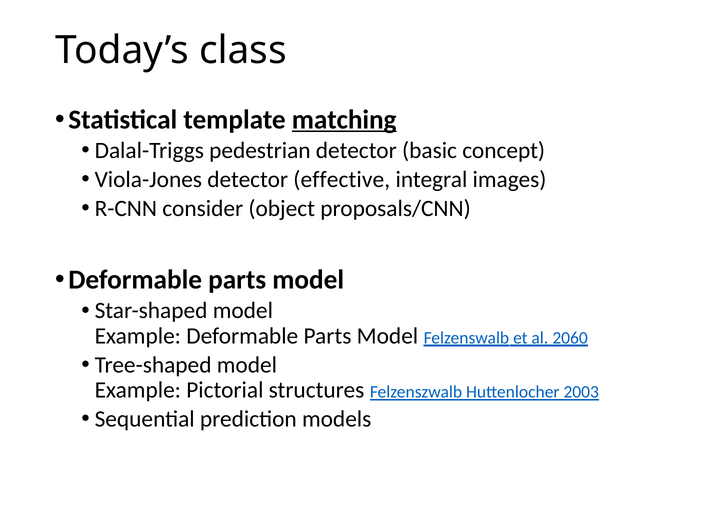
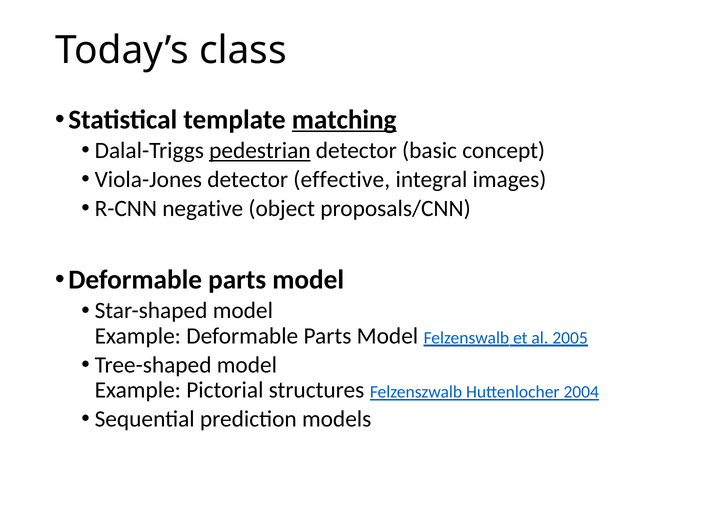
pedestrian underline: none -> present
consider: consider -> negative
2060: 2060 -> 2005
2003: 2003 -> 2004
